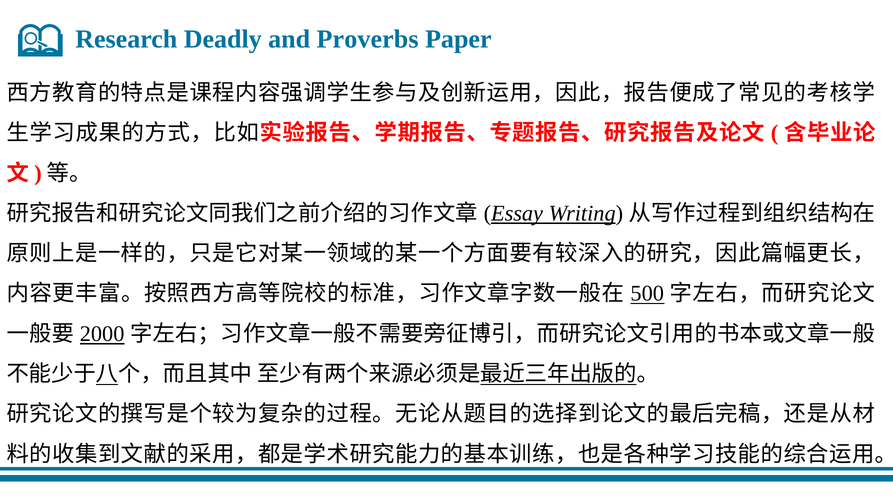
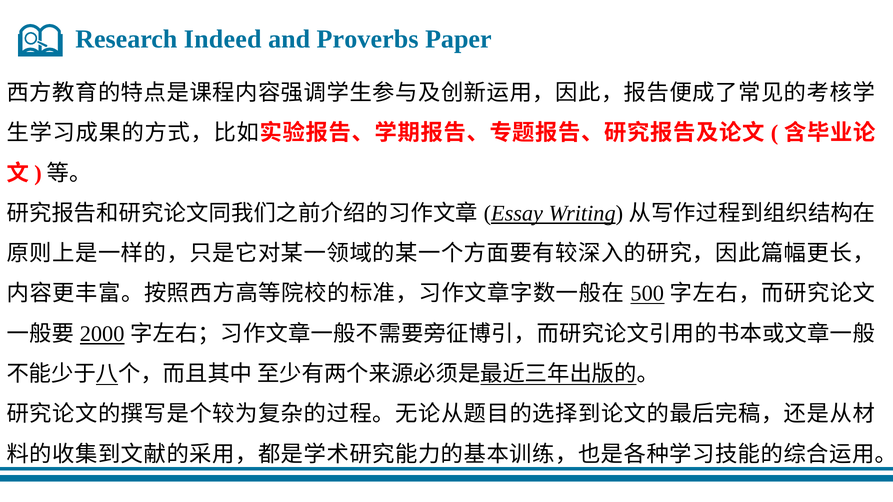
Deadly: Deadly -> Indeed
